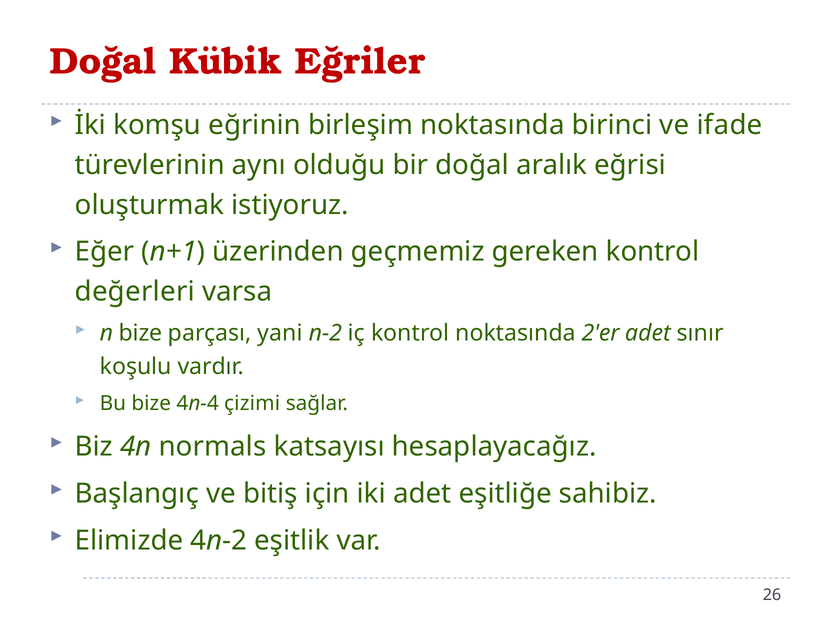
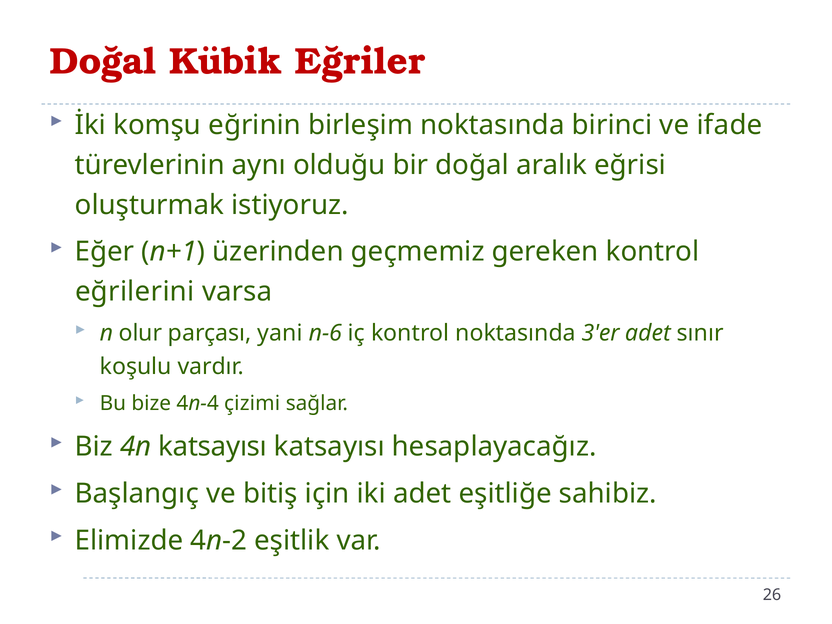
değerleri: değerleri -> eğrilerini
n bize: bize -> olur
n-2: n-2 -> n-6
2'er: 2'er -> 3'er
4n normals: normals -> katsayısı
